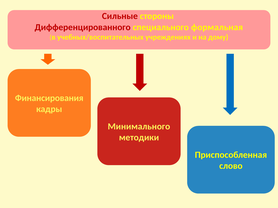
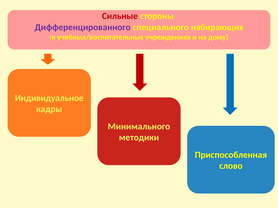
Дифференцированного colour: red -> purple
формальная: формальная -> набирающих
Финансирования: Финансирования -> Индивидуальное
